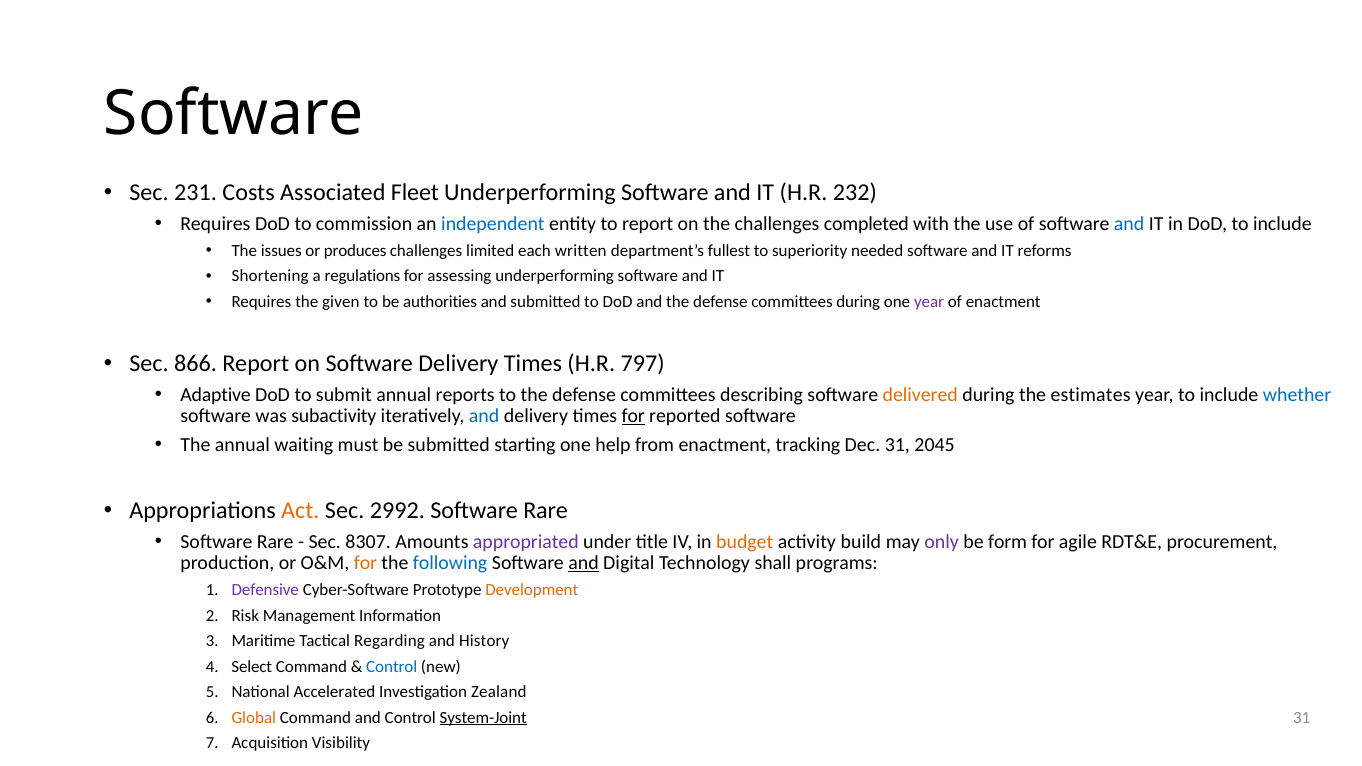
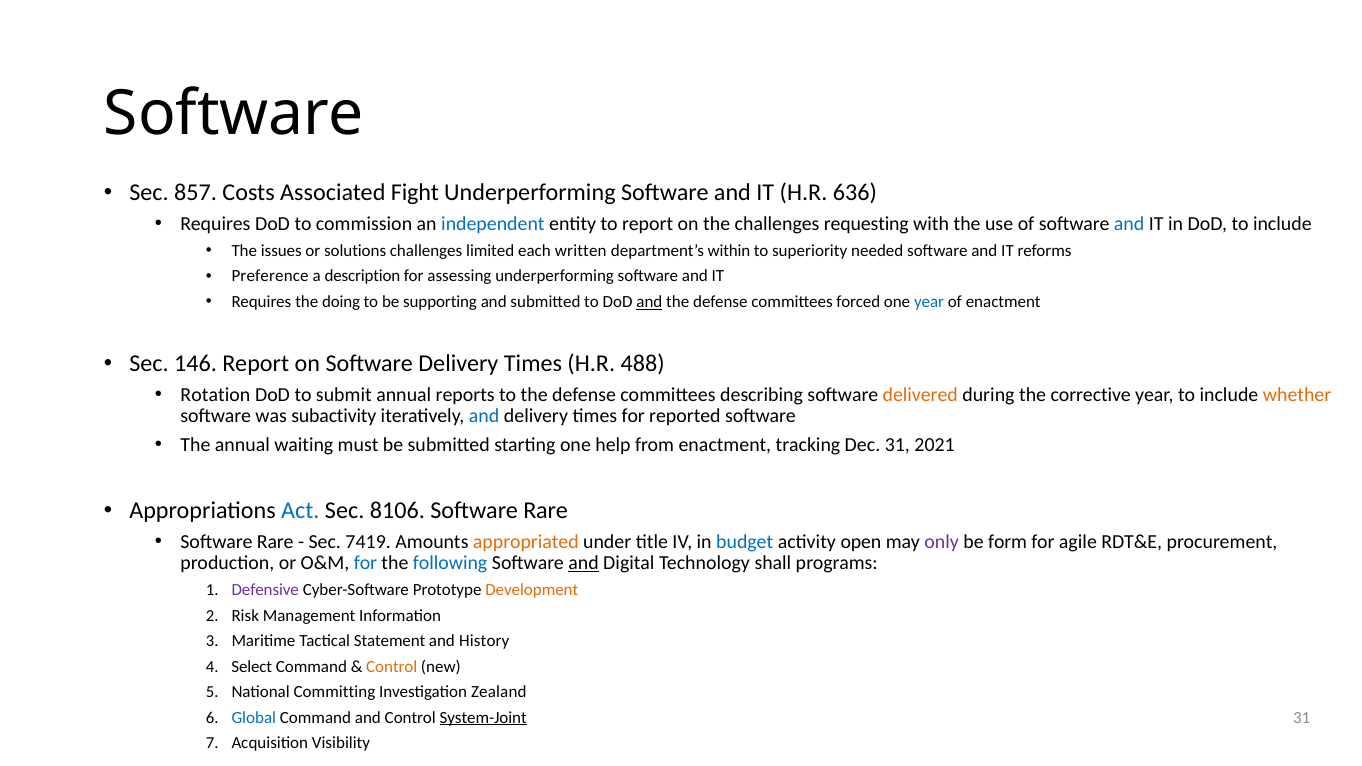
231: 231 -> 857
Fleet: Fleet -> Fight
232: 232 -> 636
completed: completed -> requesting
produces: produces -> solutions
fullest: fullest -> within
Shortening: Shortening -> Preference
regulations: regulations -> description
given: given -> doing
authorities: authorities -> supporting
and at (649, 302) underline: none -> present
committees during: during -> forced
year at (929, 302) colour: purple -> blue
866: 866 -> 146
797: 797 -> 488
Adaptive: Adaptive -> Rotation
estimates: estimates -> corrective
whether colour: blue -> orange
for at (633, 416) underline: present -> none
2045: 2045 -> 2021
Act colour: orange -> blue
2992: 2992 -> 8106
8307: 8307 -> 7419
appropriated colour: purple -> orange
budget colour: orange -> blue
build: build -> open
for at (366, 563) colour: orange -> blue
Regarding: Regarding -> Statement
Control at (392, 667) colour: blue -> orange
Accelerated: Accelerated -> Committing
Global colour: orange -> blue
